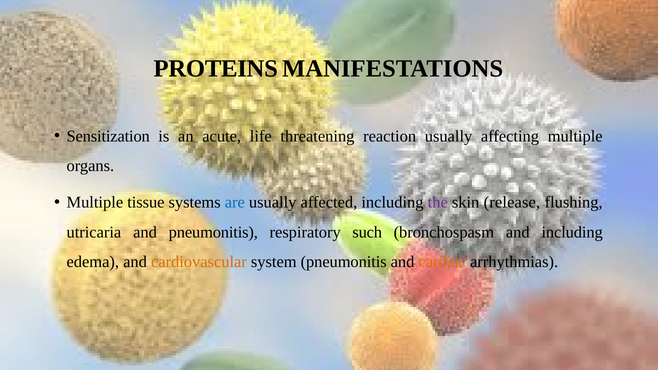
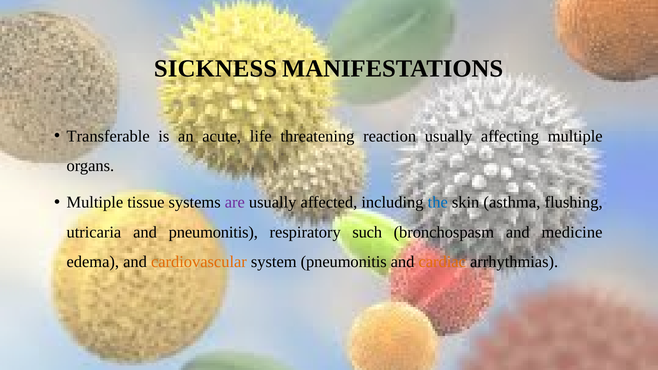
PROTEINS: PROTEINS -> SICKNESS
Sensitization: Sensitization -> Transferable
are colour: blue -> purple
the colour: purple -> blue
release: release -> asthma
and including: including -> medicine
